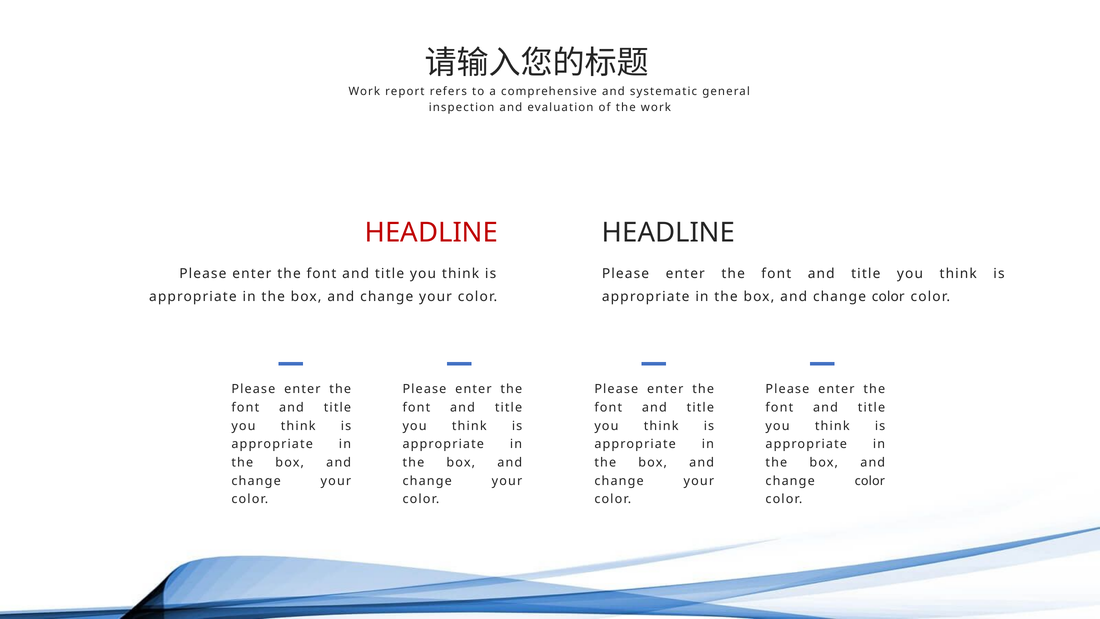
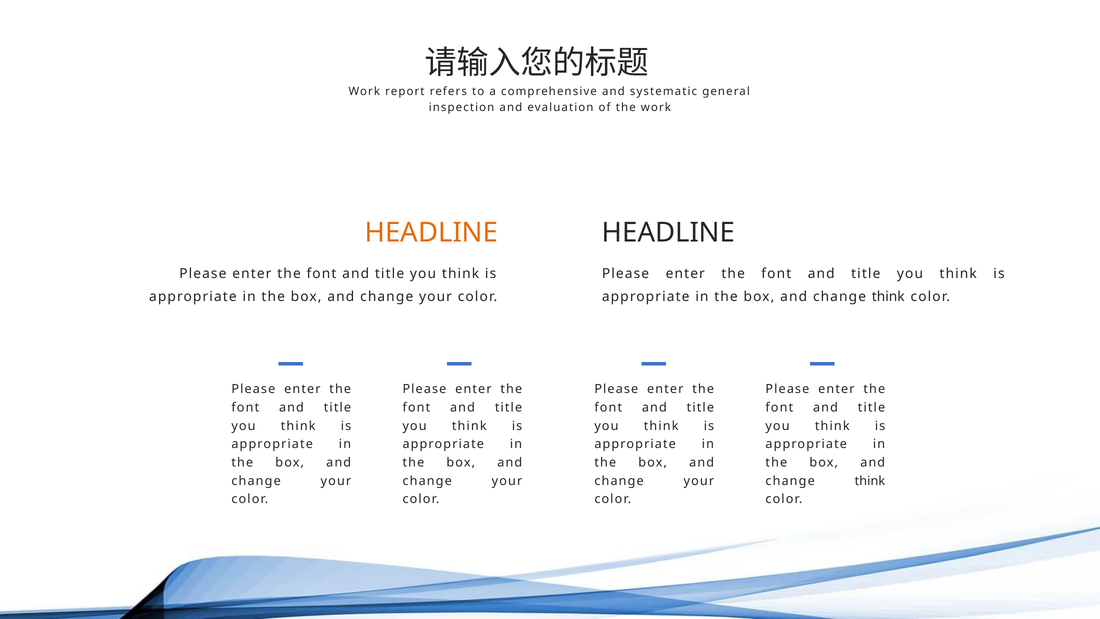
HEADLINE at (431, 233) colour: red -> orange
color at (888, 296): color -> think
color at (870, 481): color -> think
